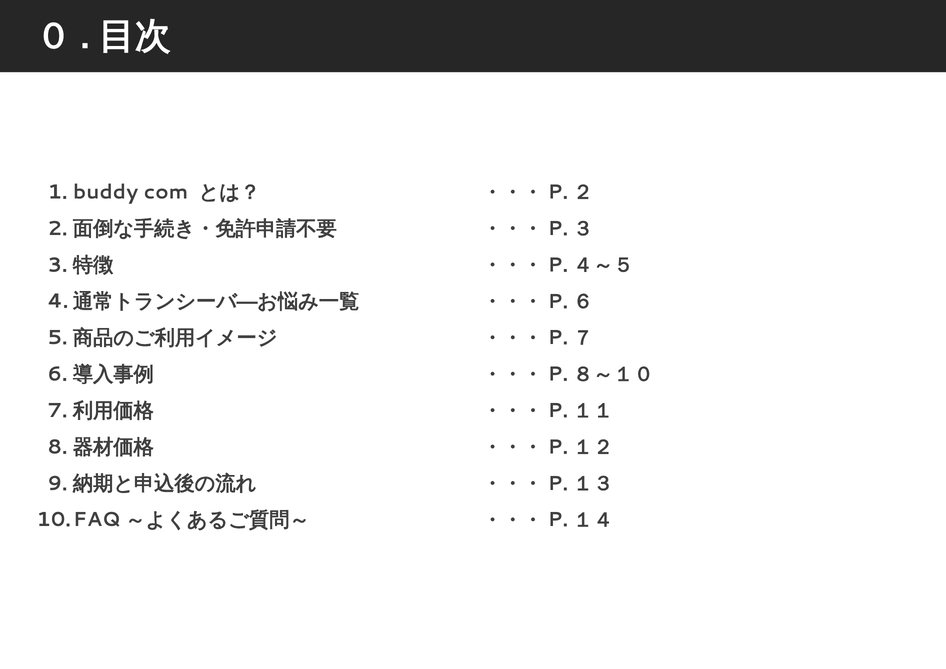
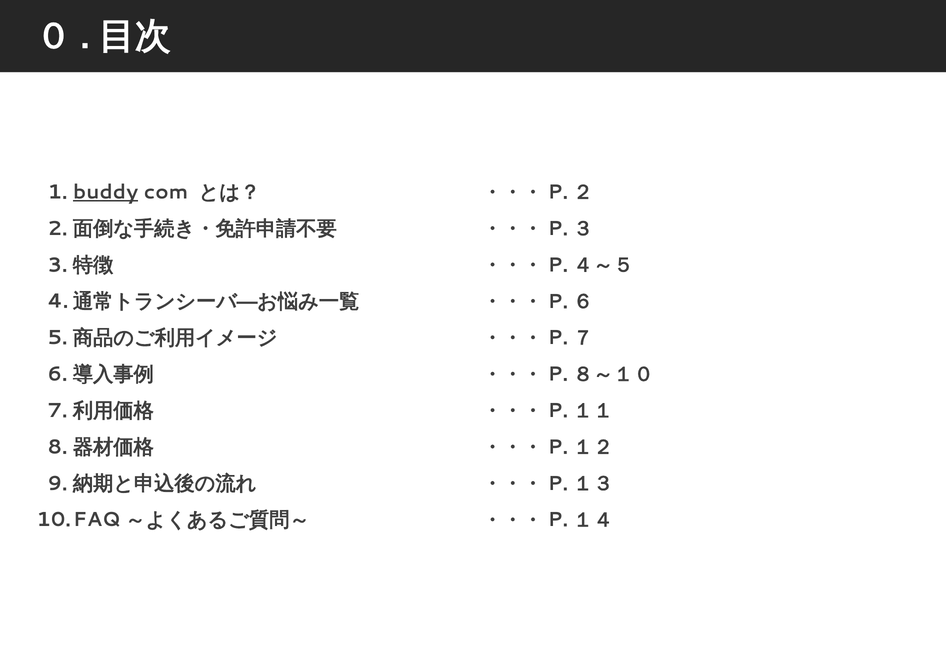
buddy underline: none -> present
